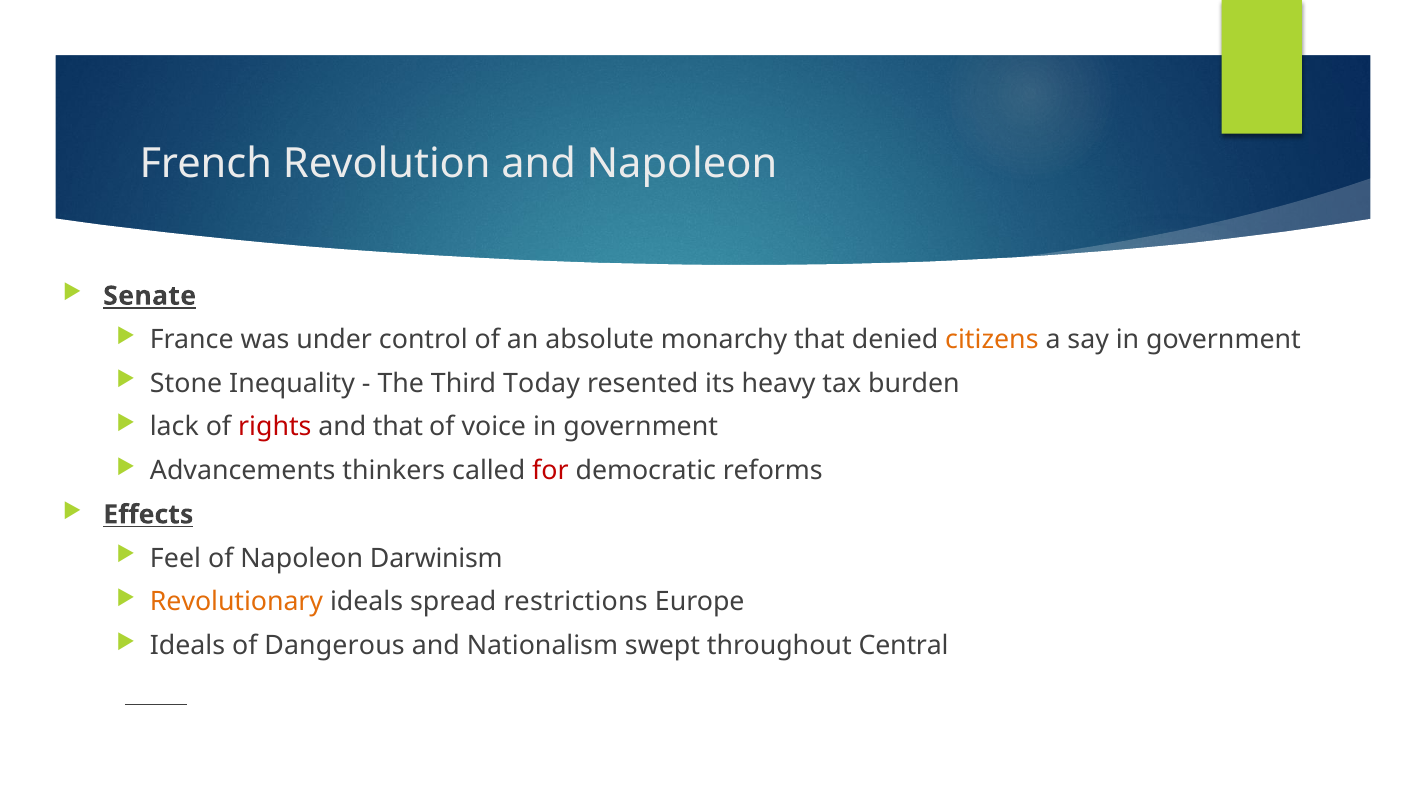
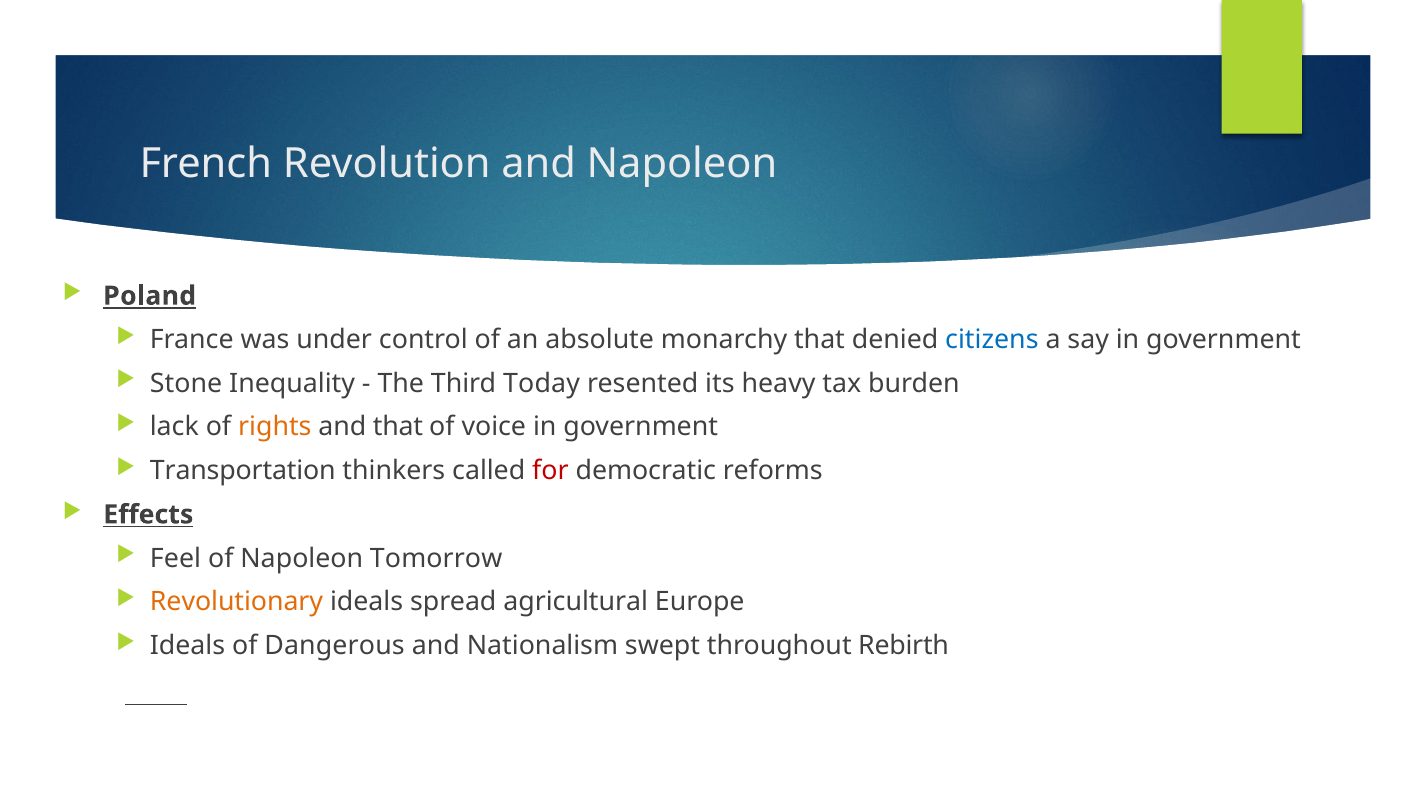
Senate: Senate -> Poland
citizens colour: orange -> blue
rights colour: red -> orange
Advancements: Advancements -> Transportation
Darwinism: Darwinism -> Tomorrow
restrictions: restrictions -> agricultural
Central: Central -> Rebirth
